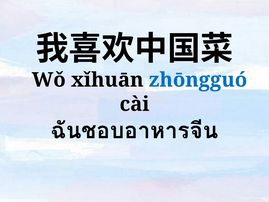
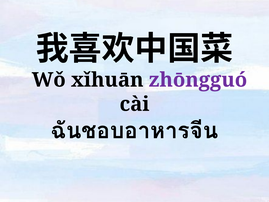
zhōngguó colour: blue -> purple
